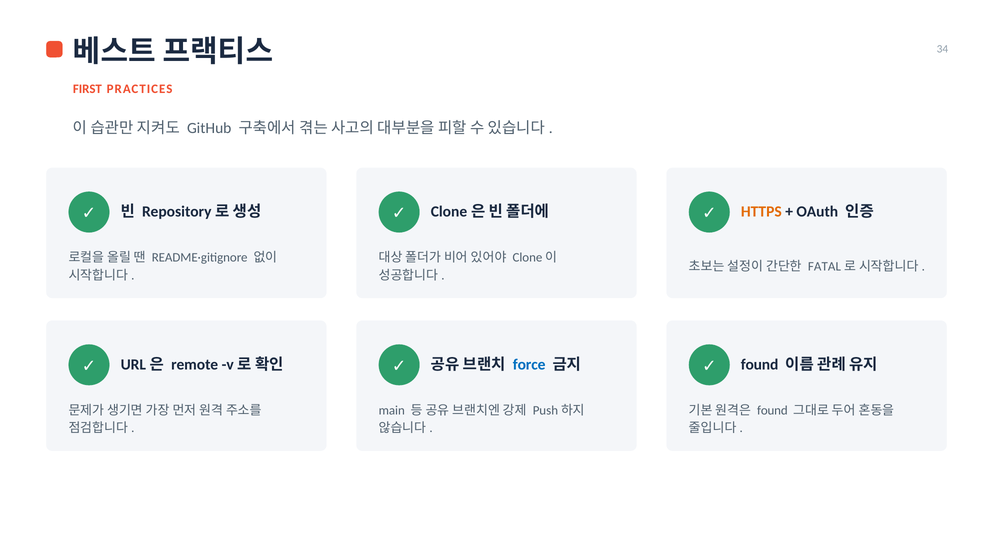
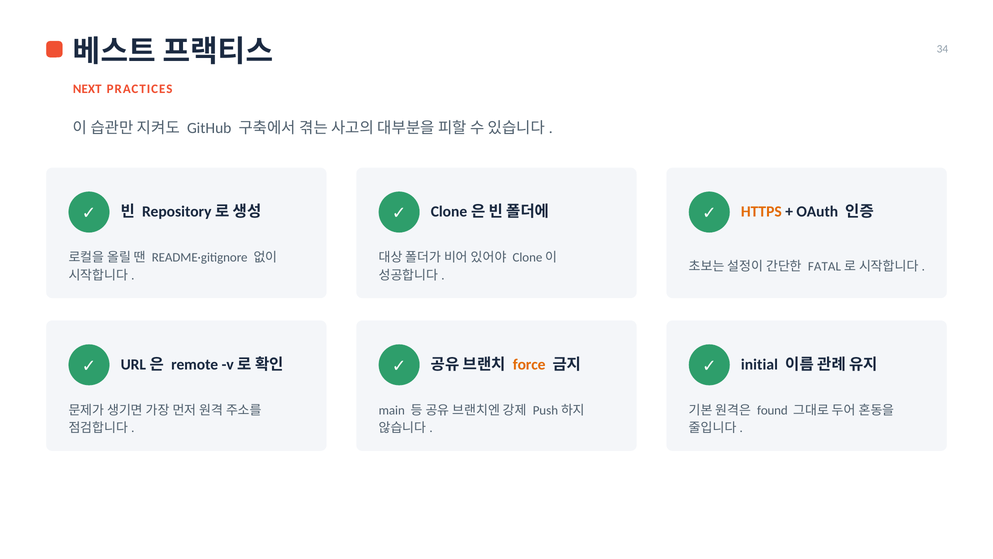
FIRST: FIRST -> NEXT
force colour: blue -> orange
found at (760, 364): found -> initial
